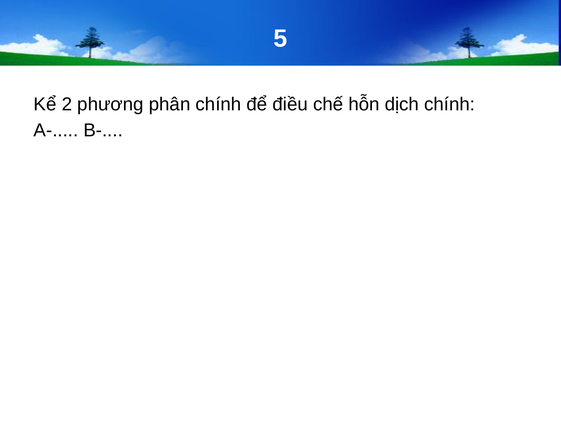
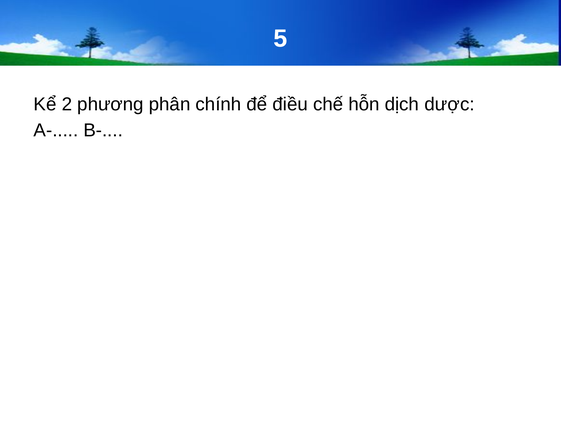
dịch chính: chính -> dược
